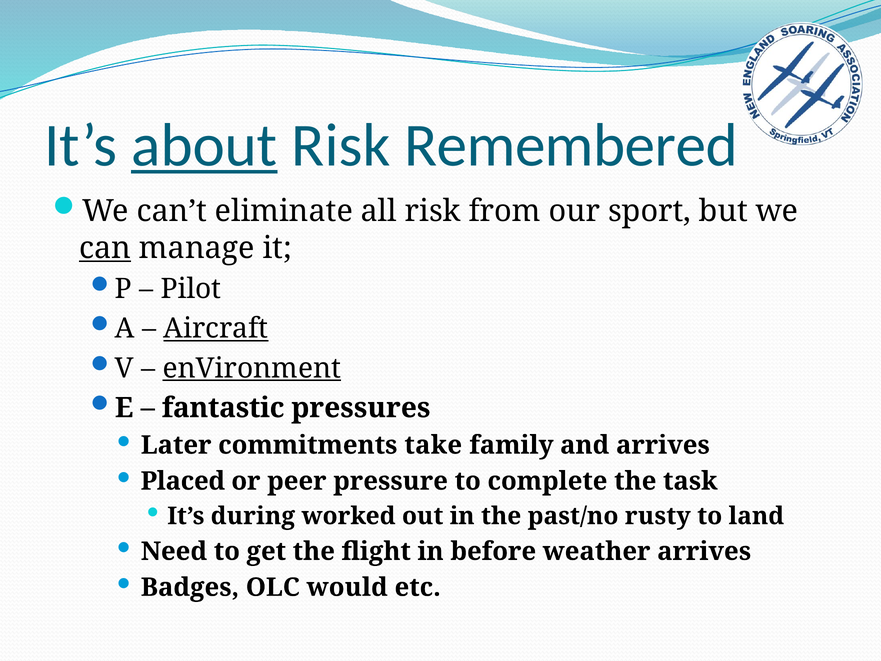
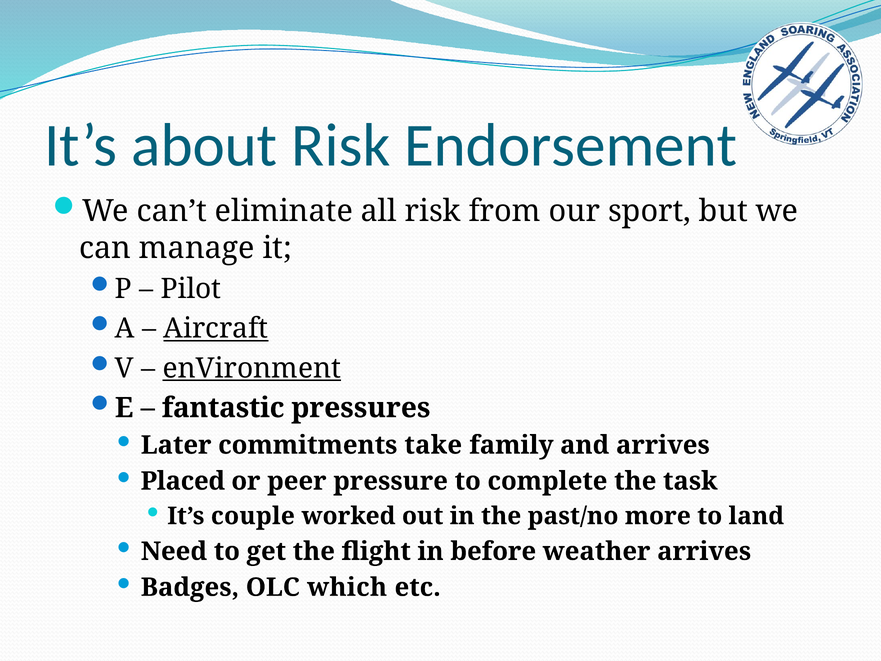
about underline: present -> none
Remembered: Remembered -> Endorsement
can underline: present -> none
during: during -> couple
rusty: rusty -> more
would: would -> which
